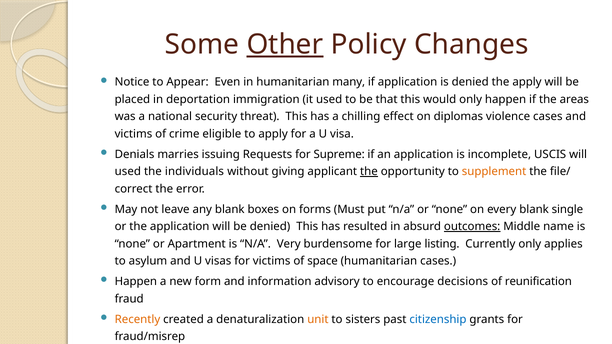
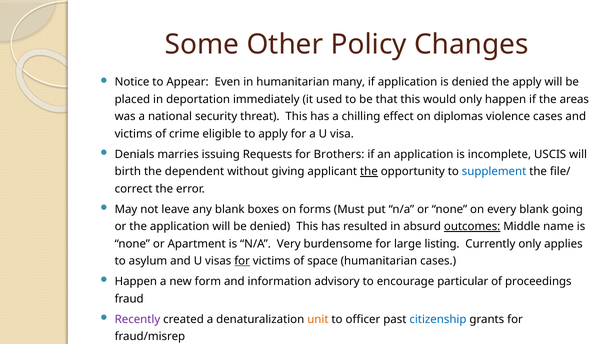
Other underline: present -> none
immigration: immigration -> immediately
Supreme: Supreme -> Brothers
used at (128, 172): used -> birth
individuals: individuals -> dependent
supplement colour: orange -> blue
single: single -> going
for at (242, 261) underline: none -> present
decisions: decisions -> particular
reunification: reunification -> proceedings
Recently colour: orange -> purple
sisters: sisters -> officer
